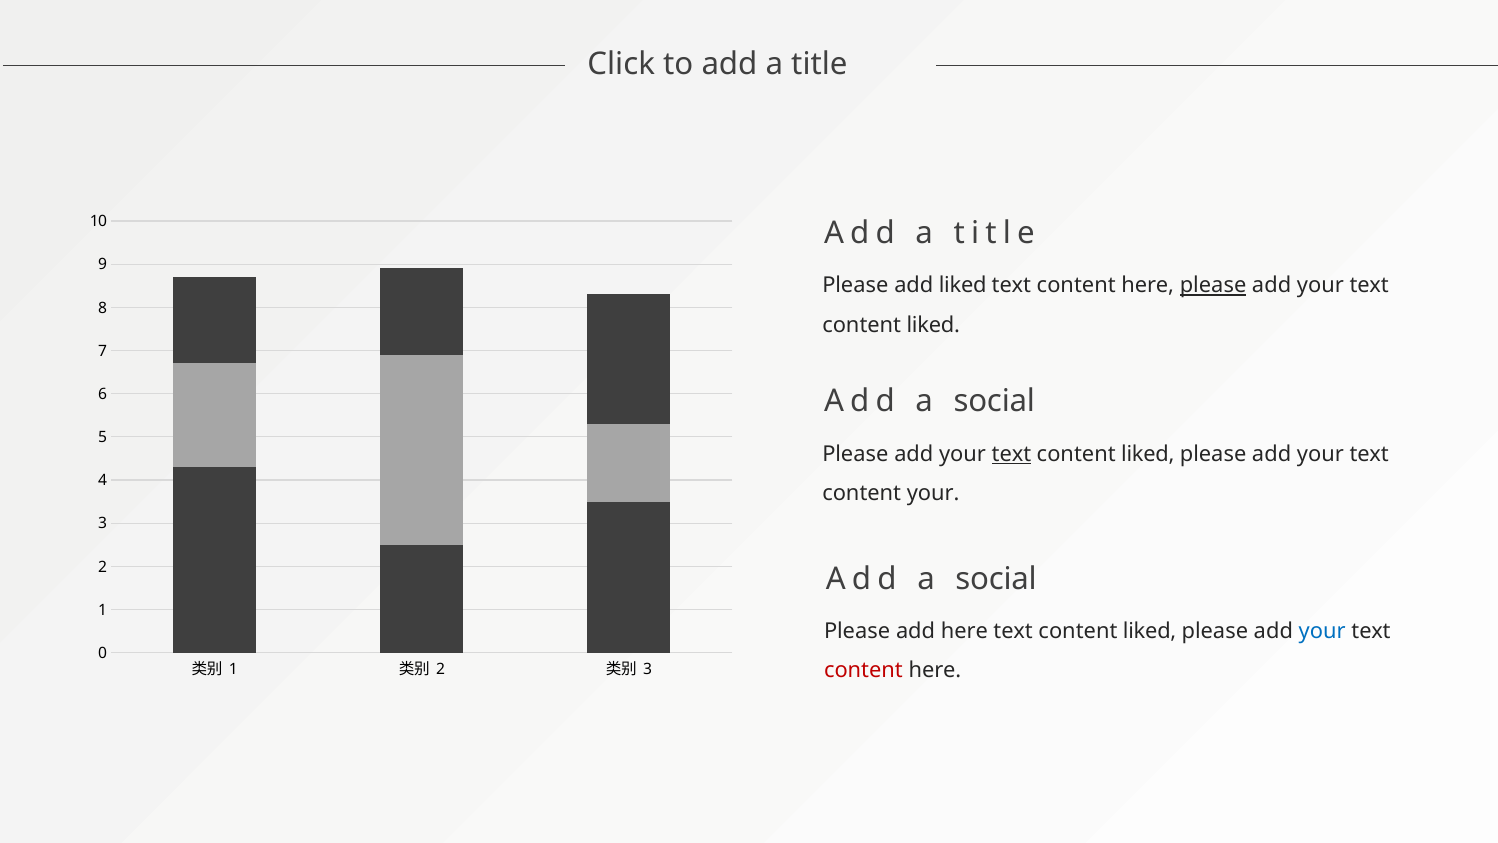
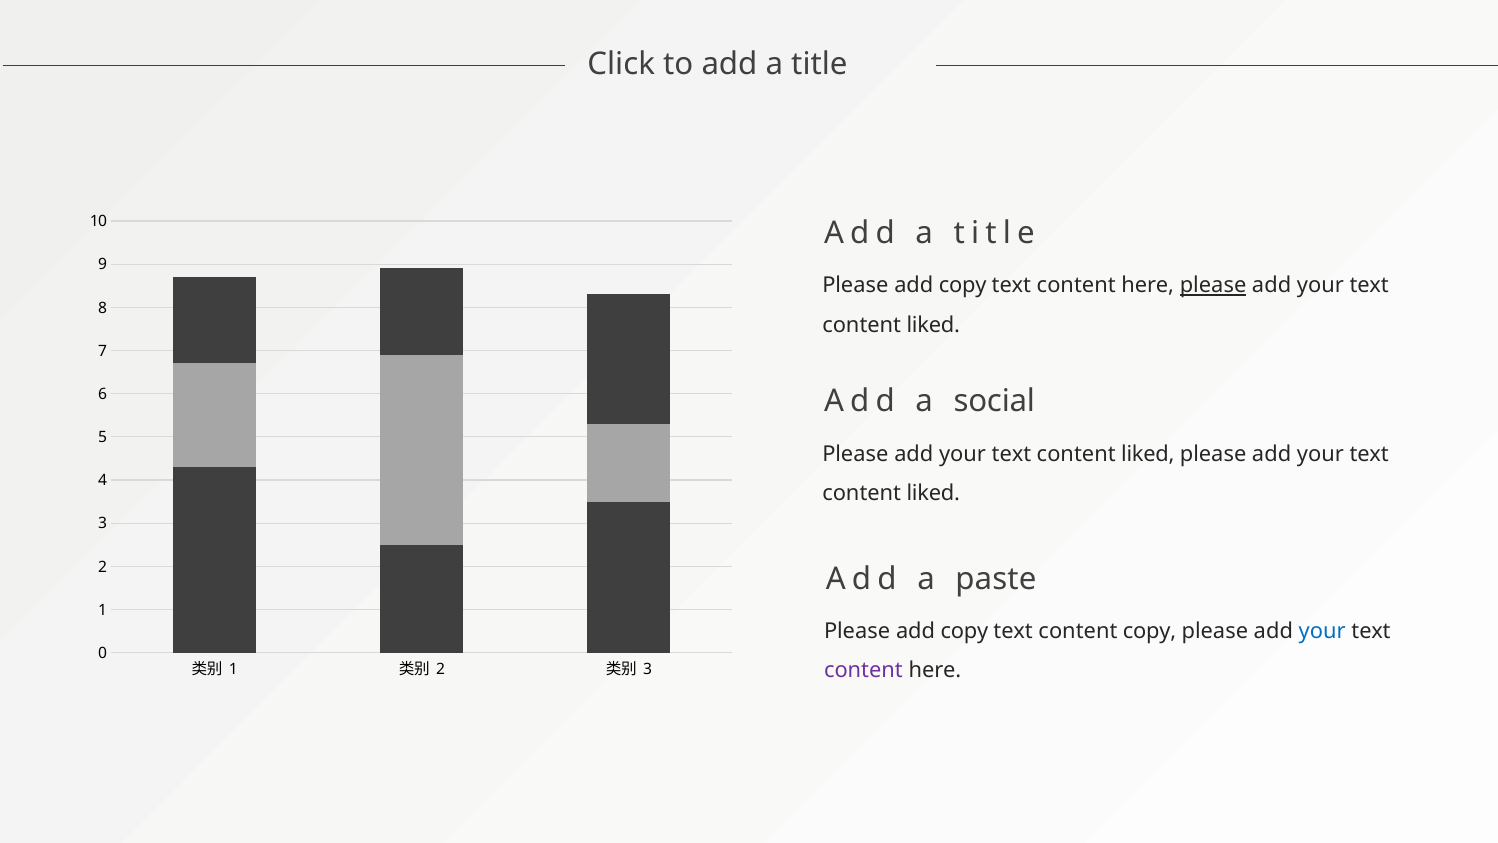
liked at (963, 285): liked -> copy
text at (1011, 454) underline: present -> none
your at (933, 493): your -> liked
social at (996, 579): social -> paste
here at (964, 631): here -> copy
liked at (1150, 631): liked -> copy
content at (863, 670) colour: red -> purple
